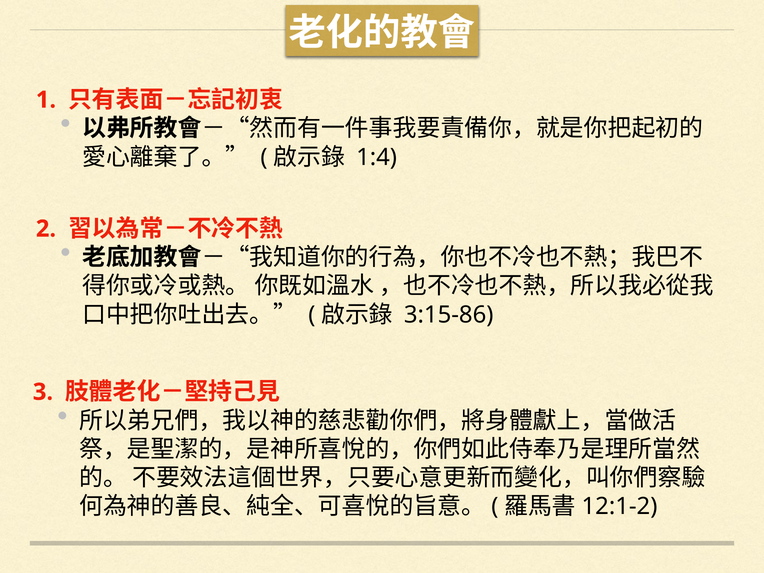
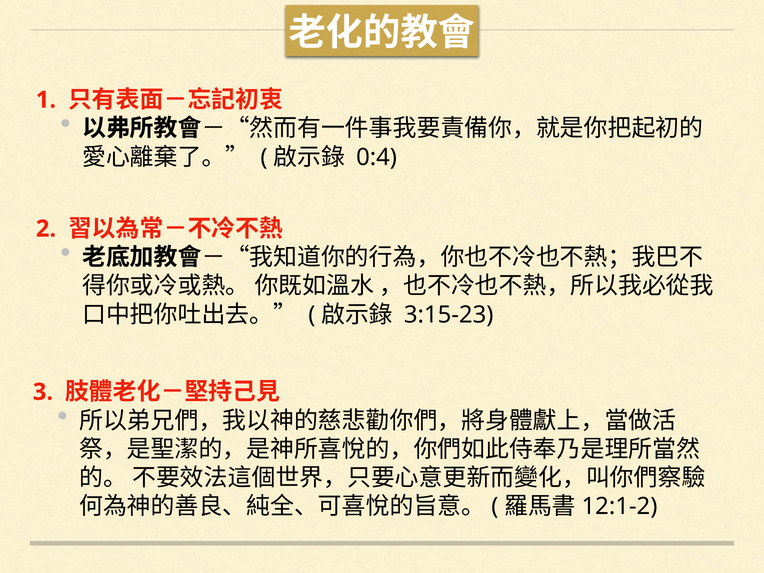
1:4: 1:4 -> 0:4
3:15-86: 3:15-86 -> 3:15-23
